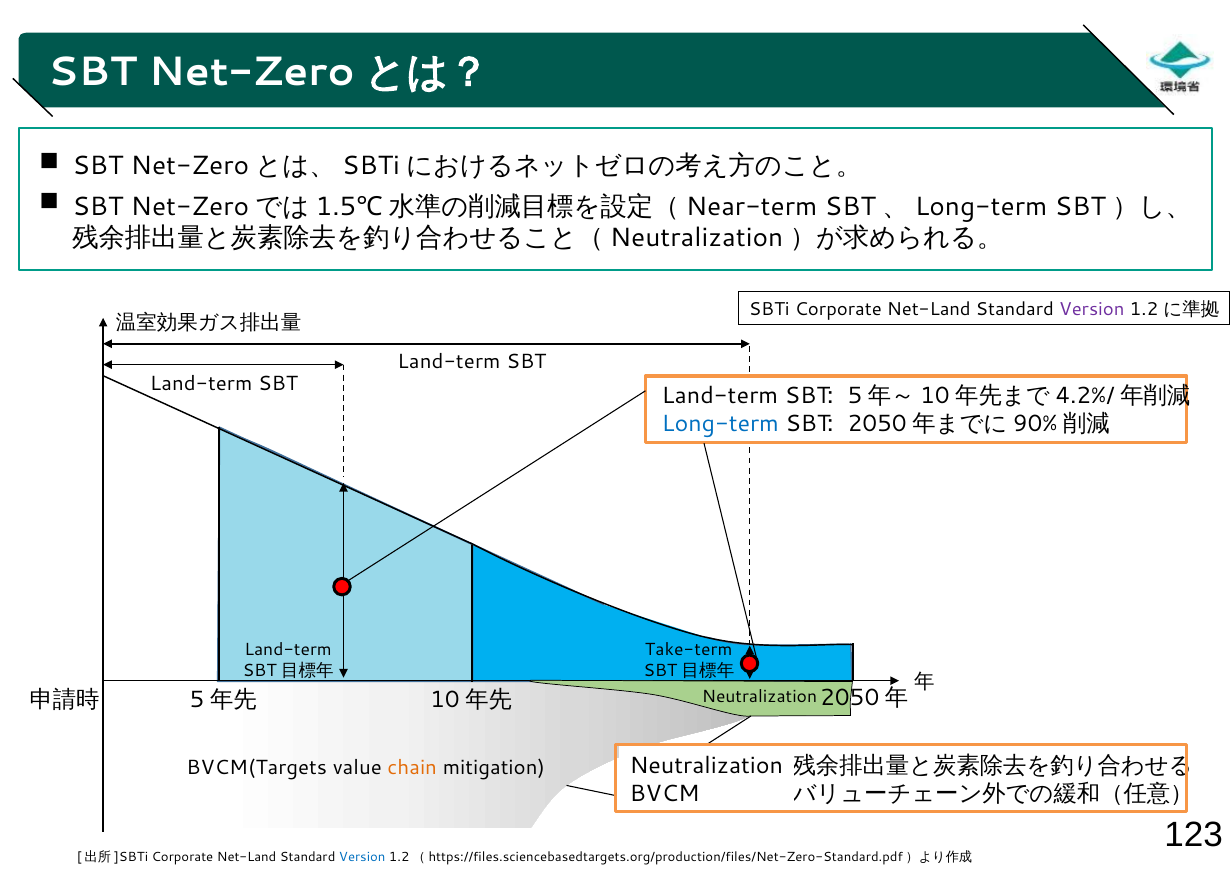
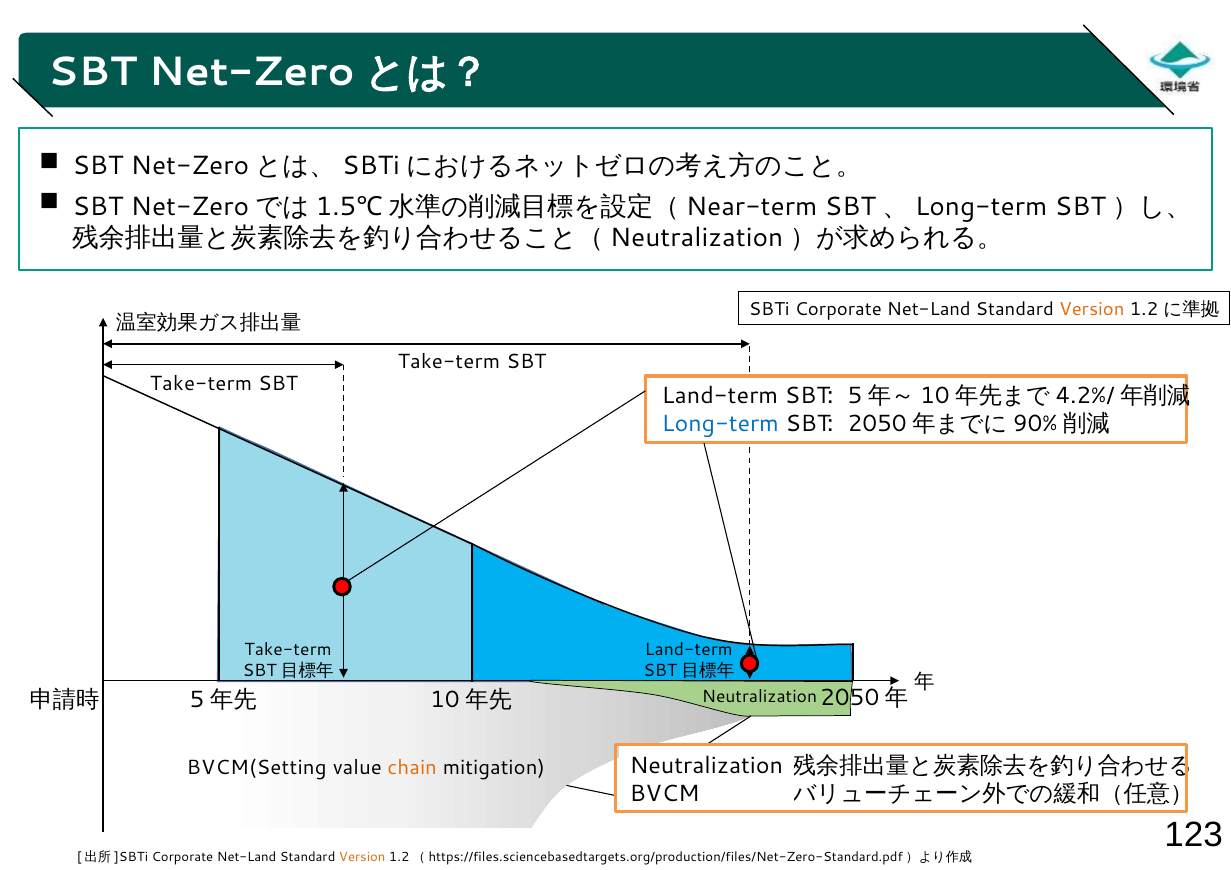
Version at (1092, 309) colour: purple -> orange
Land-term at (449, 362): Land-term -> Take-term
Land-term at (201, 384): Land-term -> Take-term
Land-term at (288, 650): Land-term -> Take-term
Take-term at (689, 650): Take-term -> Land-term
BVCM(Targets: BVCM(Targets -> BVCM(Setting
Version at (362, 858) colour: blue -> orange
